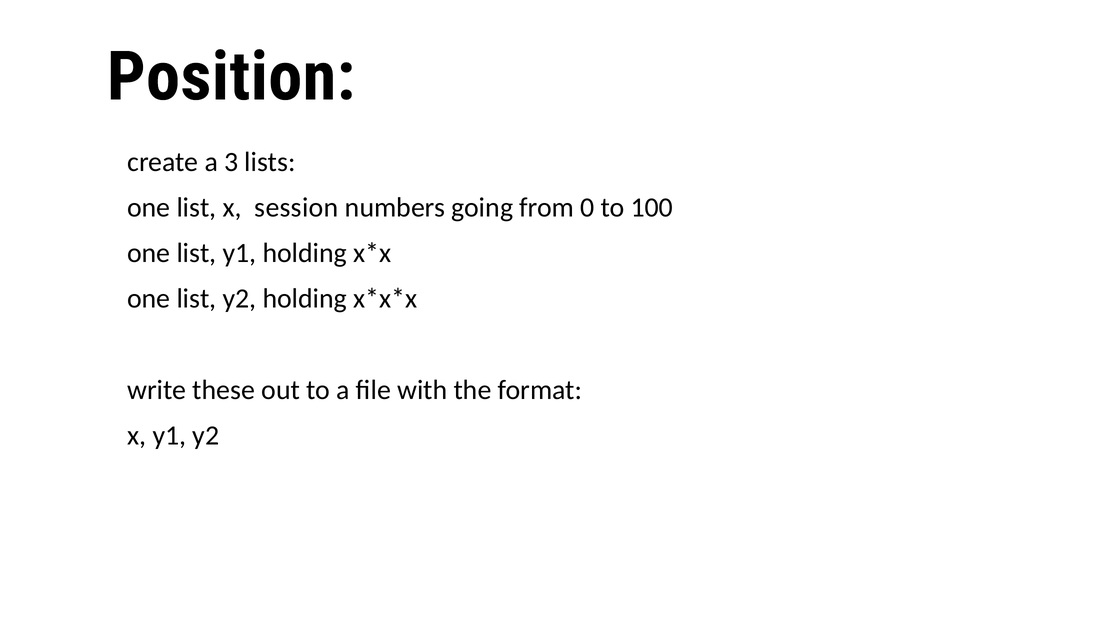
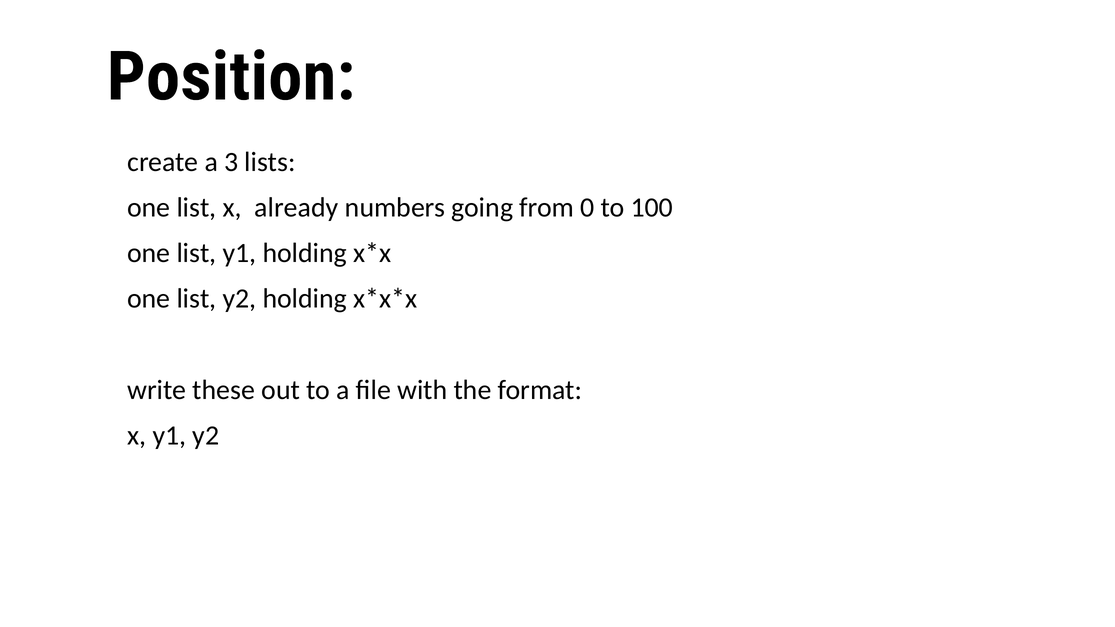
session: session -> already
